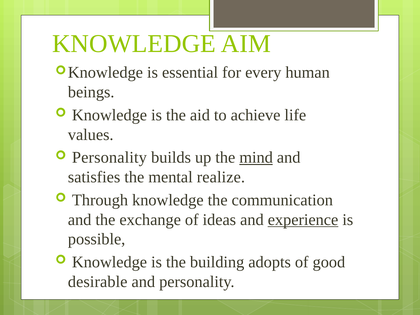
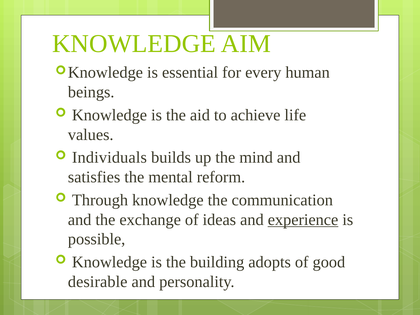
Personality at (109, 158): Personality -> Individuals
mind underline: present -> none
realize: realize -> reform
